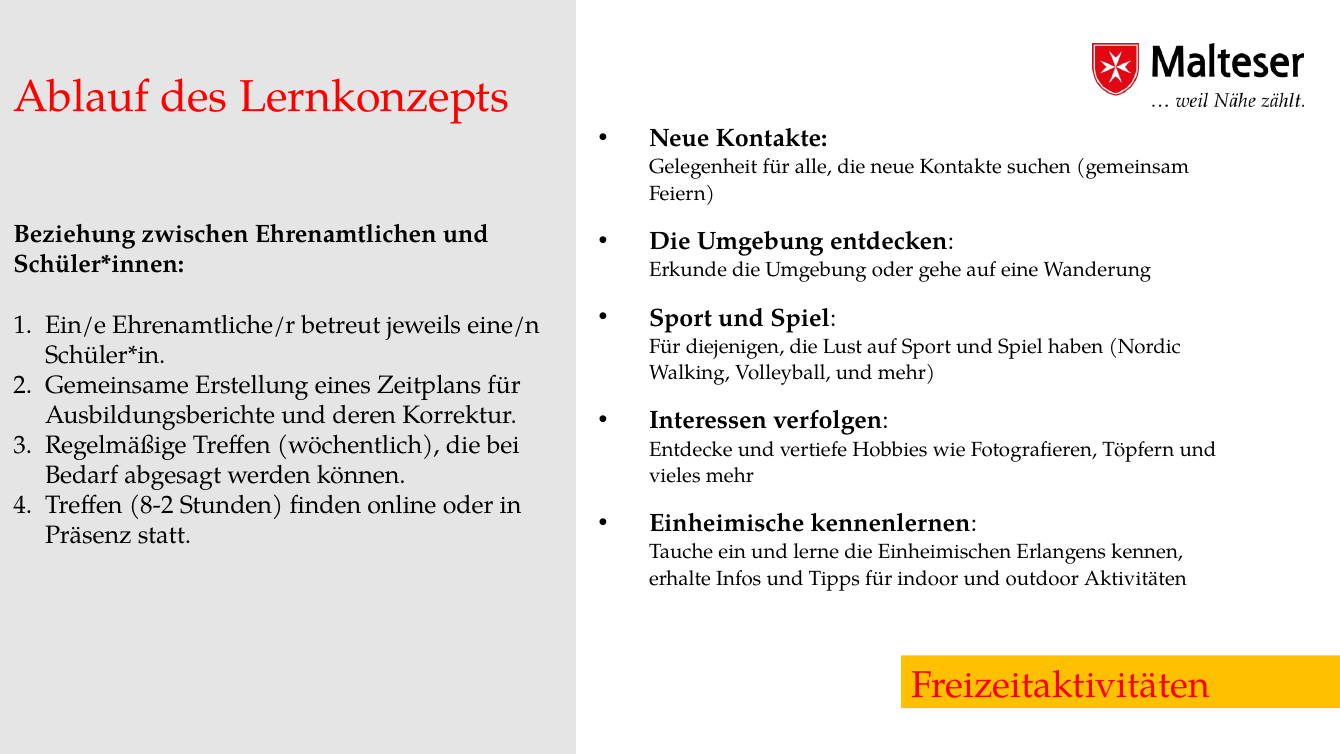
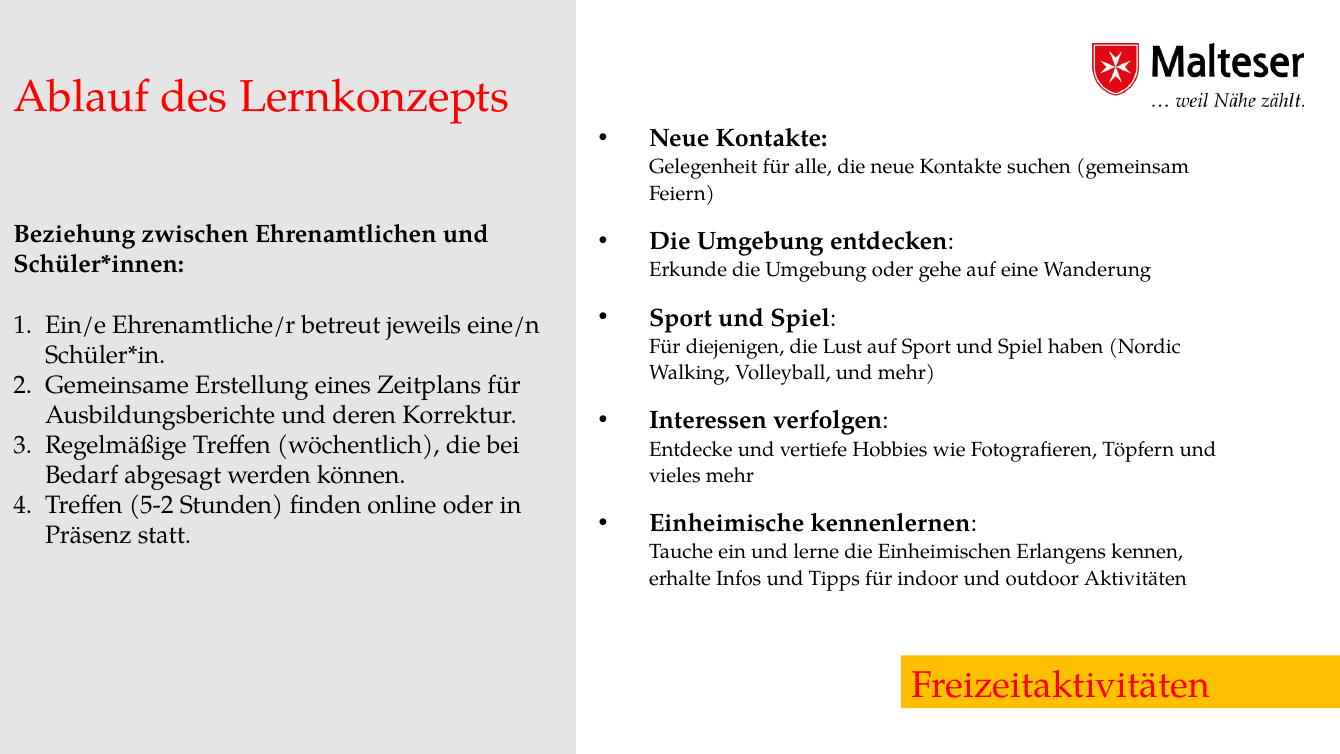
8-2: 8-2 -> 5-2
